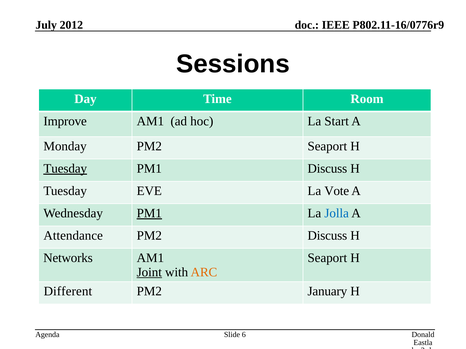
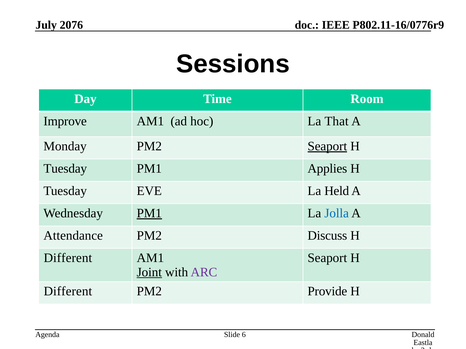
2012: 2012 -> 2076
Start: Start -> That
Seaport at (327, 146) underline: none -> present
Tuesday at (65, 169) underline: present -> none
PM1 Discuss: Discuss -> Applies
Vote: Vote -> Held
Networks at (68, 258): Networks -> Different
ARC colour: orange -> purple
January: January -> Provide
